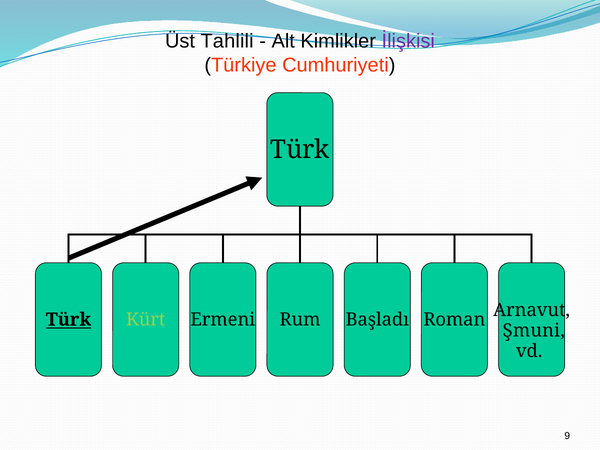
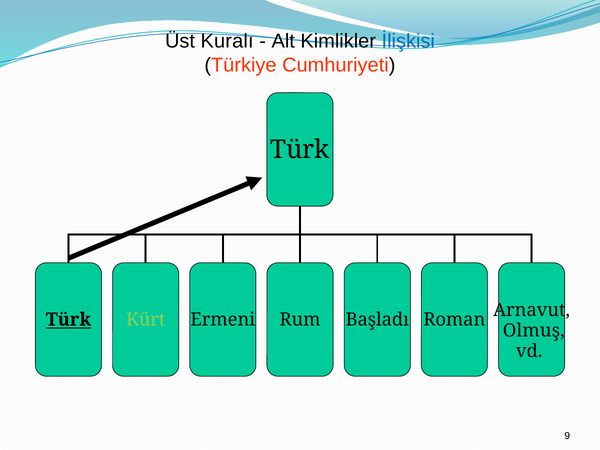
Tahlili: Tahlili -> Kuralı
İlişkisi colour: purple -> blue
Şmuni: Şmuni -> Olmuş
